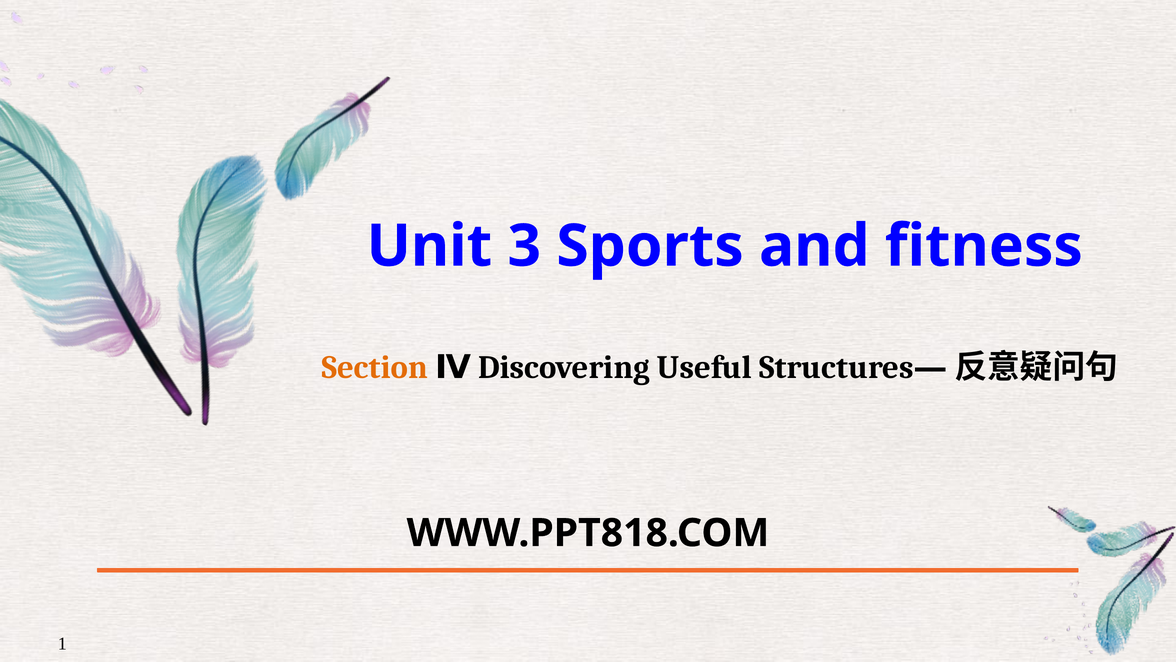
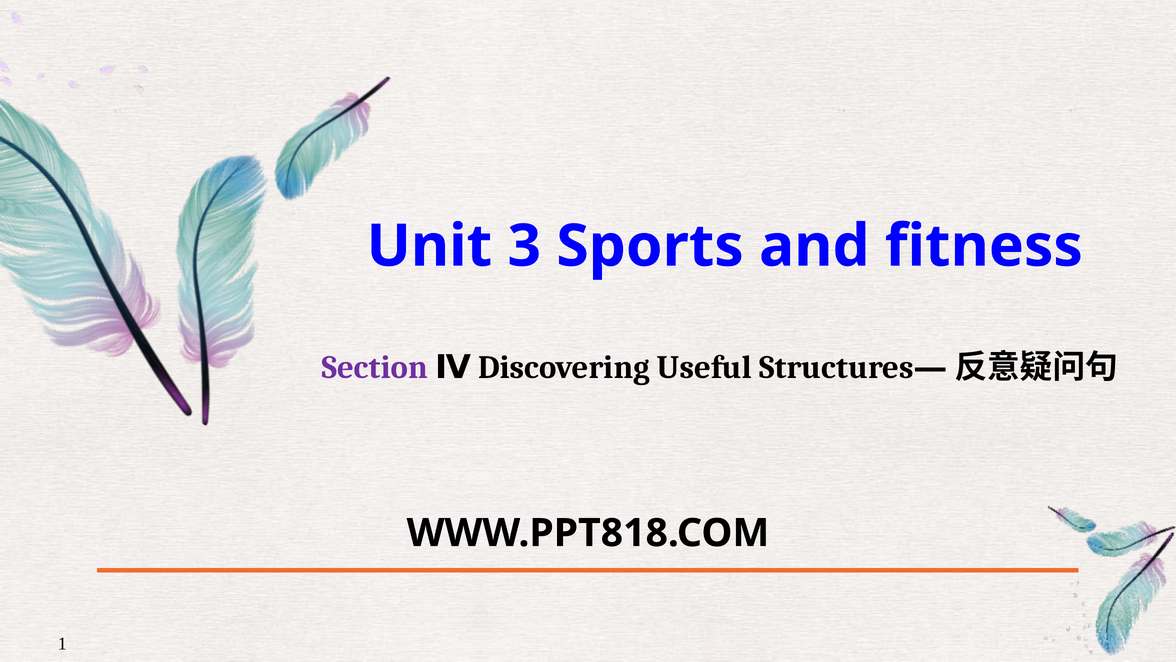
Section colour: orange -> purple
